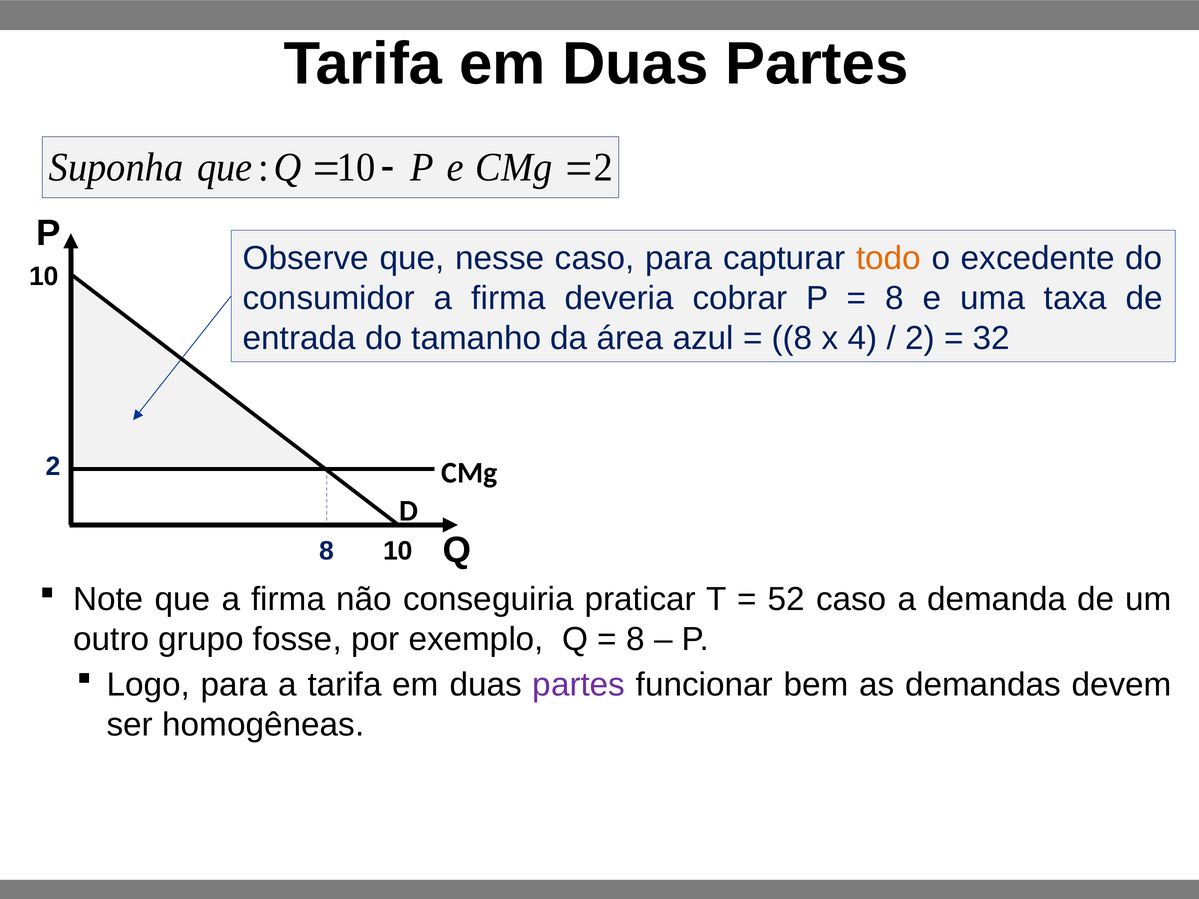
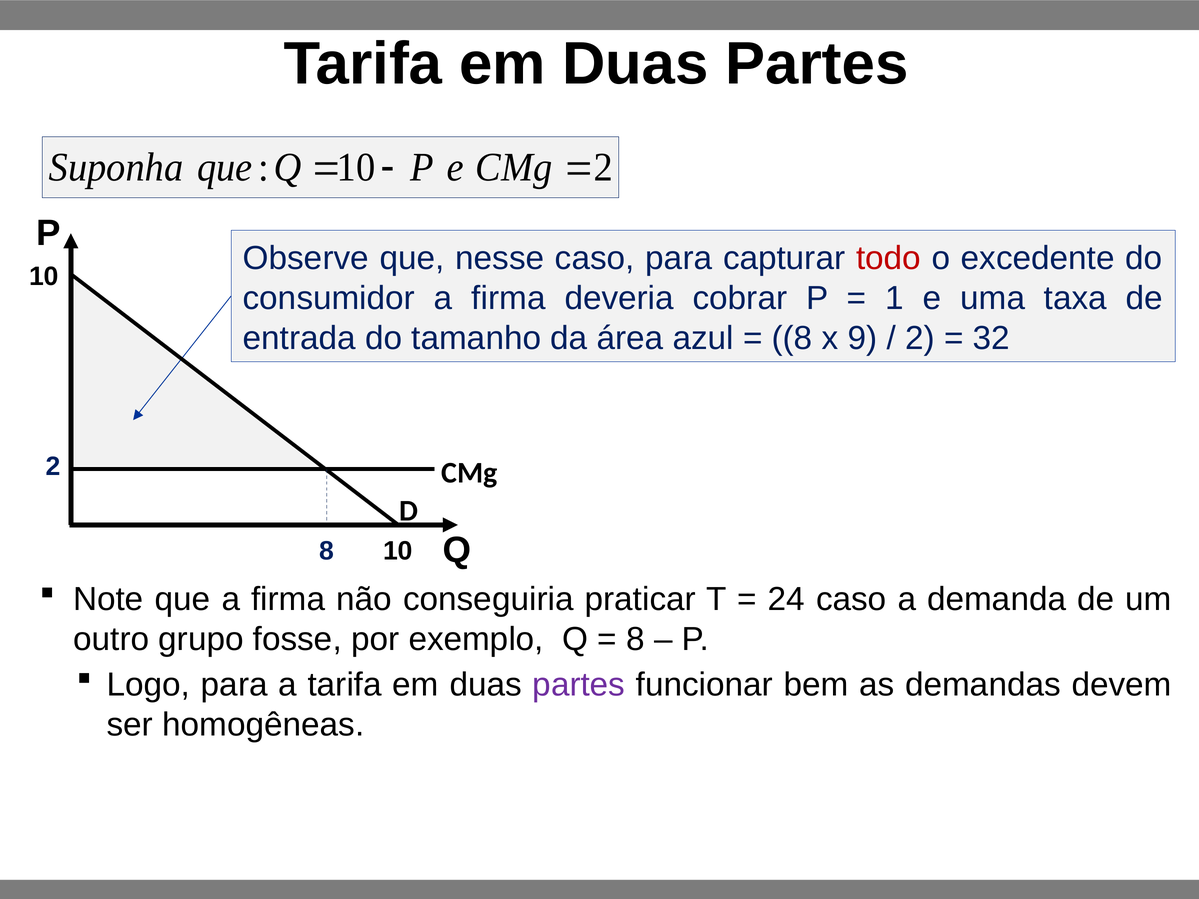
todo colour: orange -> red
8 at (894, 298): 8 -> 1
4: 4 -> 9
52: 52 -> 24
